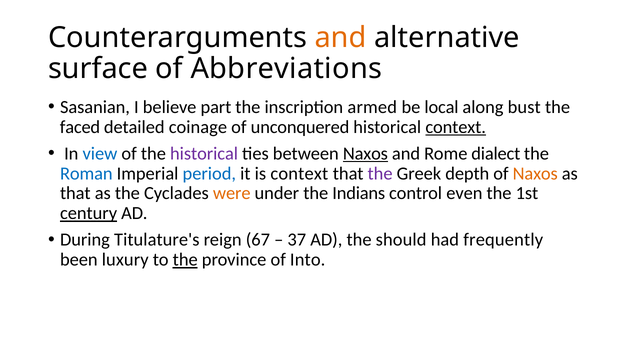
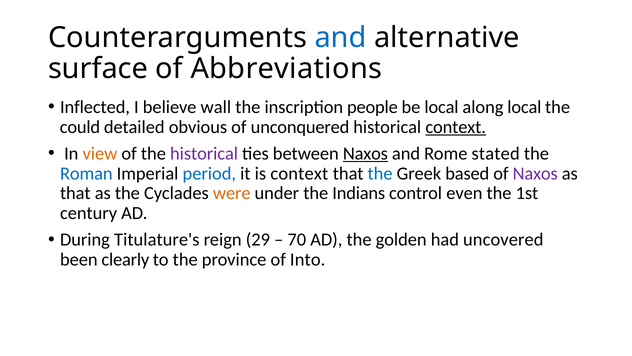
and at (341, 37) colour: orange -> blue
Sasanian: Sasanian -> Inflected
part: part -> wall
armed: armed -> people
along bust: bust -> local
faced: faced -> could
coinage: coinage -> obvious
view colour: blue -> orange
dialect: dialect -> stated
the at (380, 173) colour: purple -> blue
depth: depth -> based
Naxos at (535, 173) colour: orange -> purple
century underline: present -> none
67: 67 -> 29
37: 37 -> 70
should: should -> golden
frequently: frequently -> uncovered
luxury: luxury -> clearly
the at (185, 259) underline: present -> none
